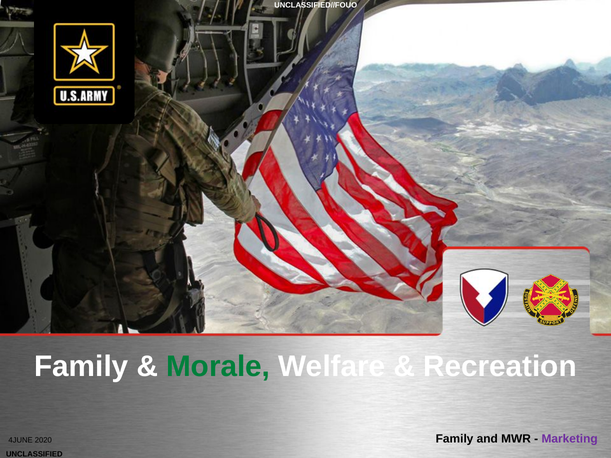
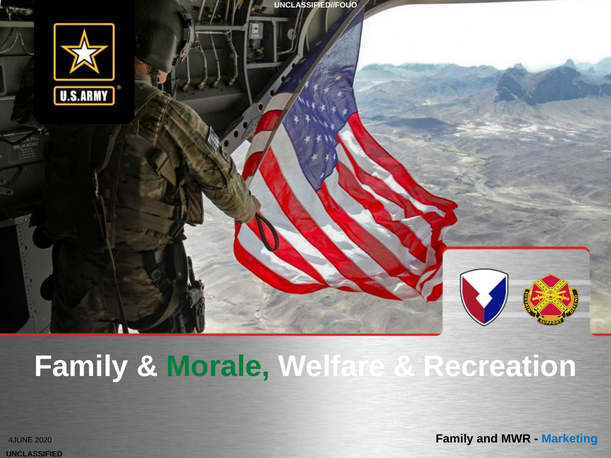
Marketing colour: purple -> blue
